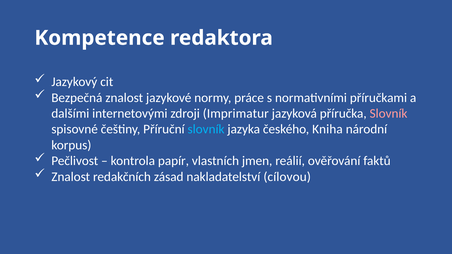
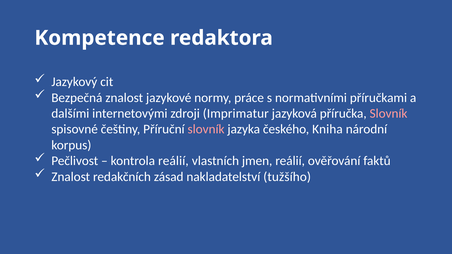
slovník at (206, 129) colour: light blue -> pink
kontrola papír: papír -> reálií
cílovou: cílovou -> tužšího
